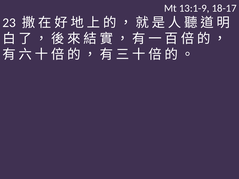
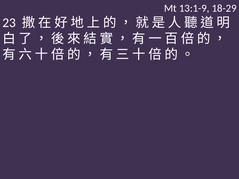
18-17: 18-17 -> 18-29
